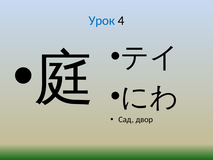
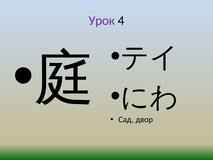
Урок colour: blue -> purple
